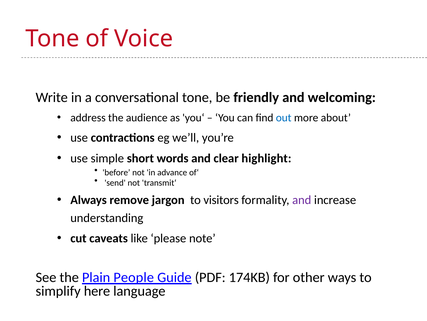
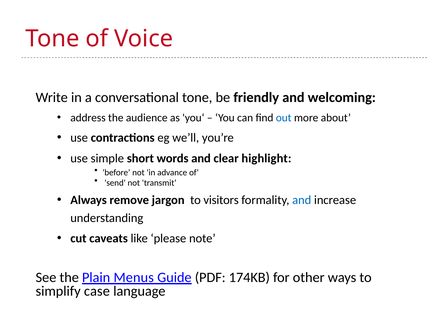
and at (302, 199) colour: purple -> blue
People: People -> Menus
here: here -> case
